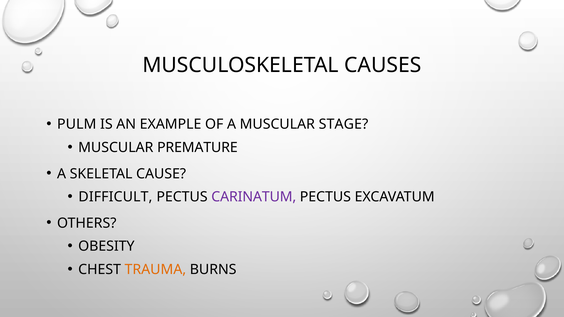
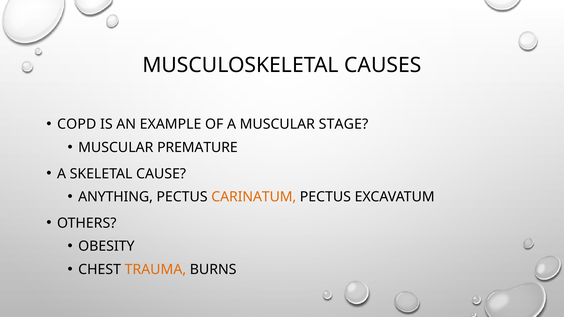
PULM: PULM -> COPD
DIFFICULT: DIFFICULT -> ANYTHING
CARINATUM colour: purple -> orange
